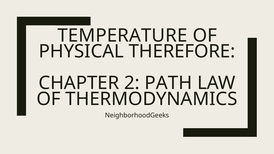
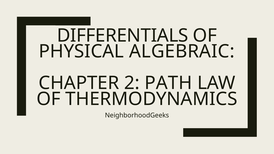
TEMPERATURE: TEMPERATURE -> DIFFERENTIALS
THEREFORE: THEREFORE -> ALGEBRAIC
